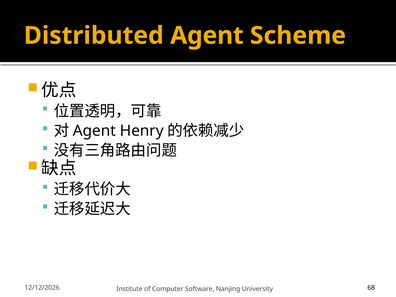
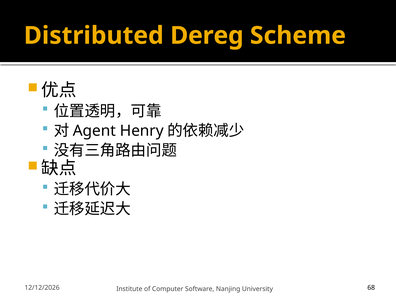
Distributed Agent: Agent -> Dereg
